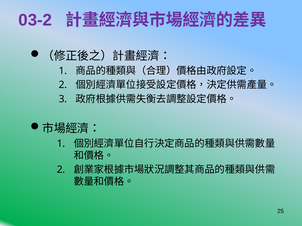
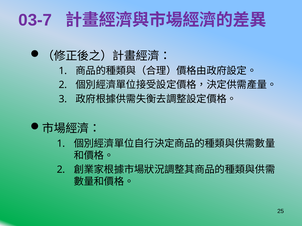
03-2: 03-2 -> 03-7
